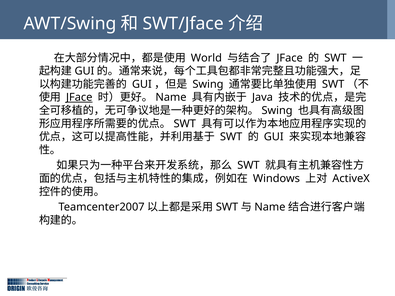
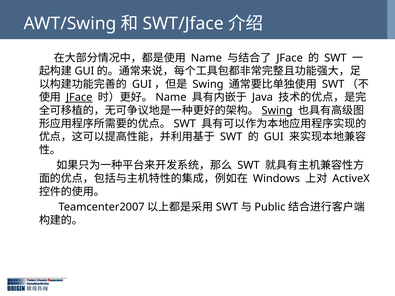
World at (206, 58): World -> Name
Swing at (277, 111) underline: none -> present
Name at (270, 207): Name -> Public
